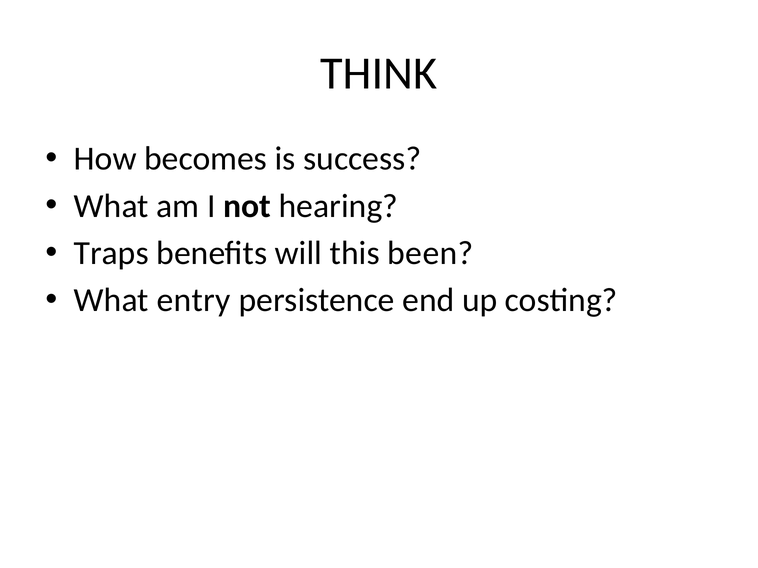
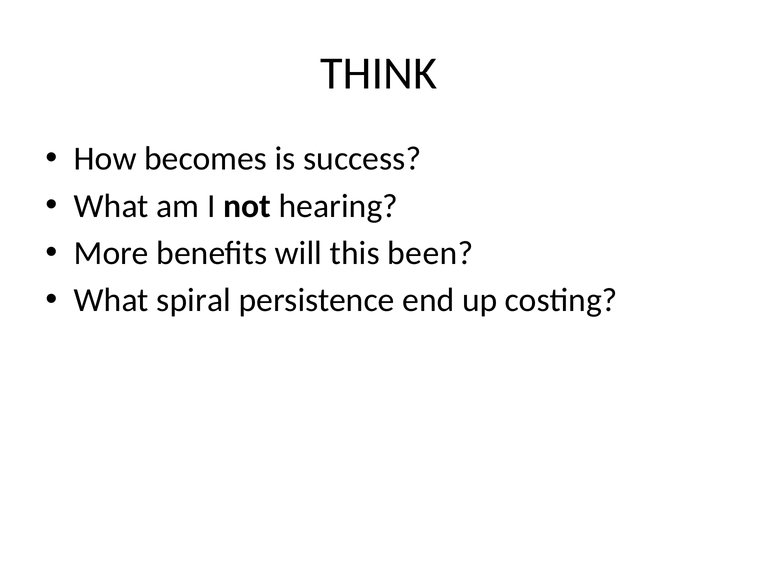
Traps: Traps -> More
entry: entry -> spiral
